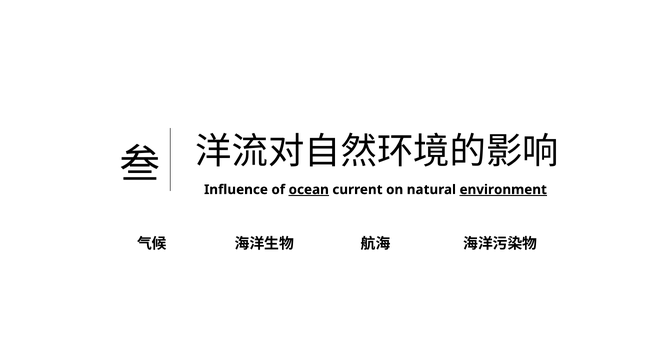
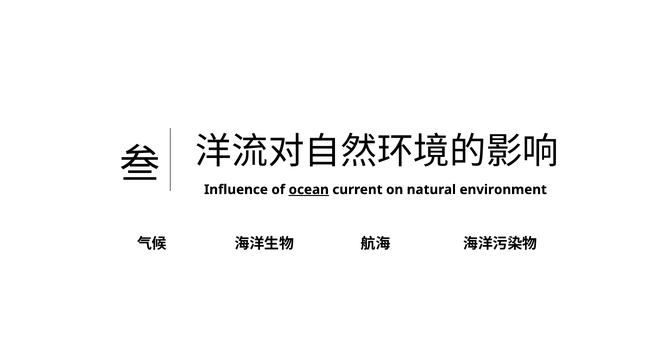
environment underline: present -> none
